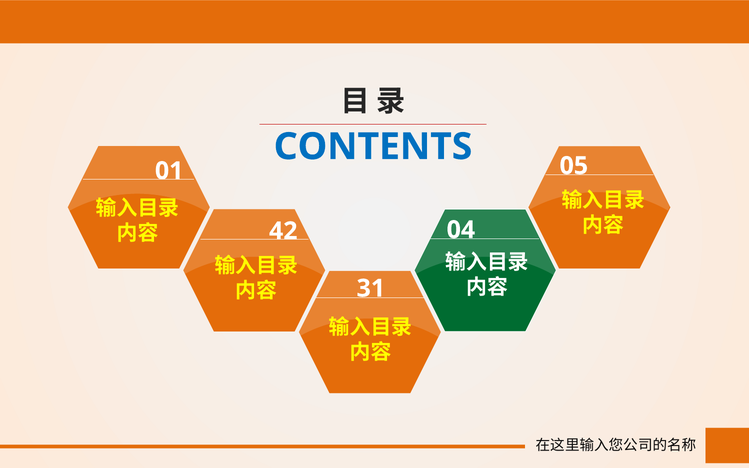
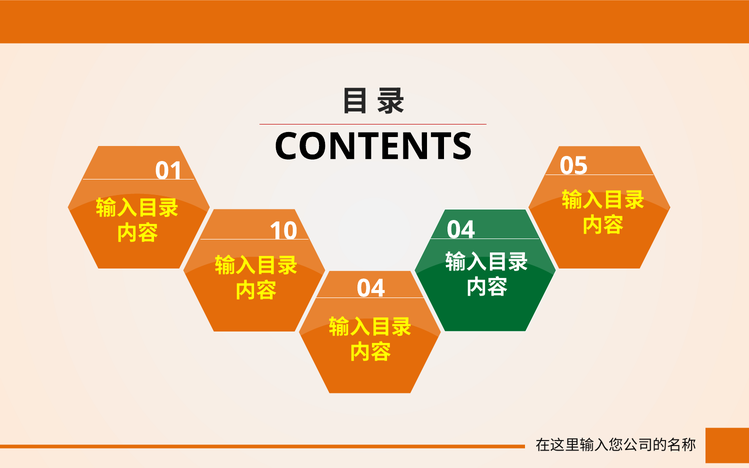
CONTENTS colour: blue -> black
42: 42 -> 10
31 at (371, 288): 31 -> 04
